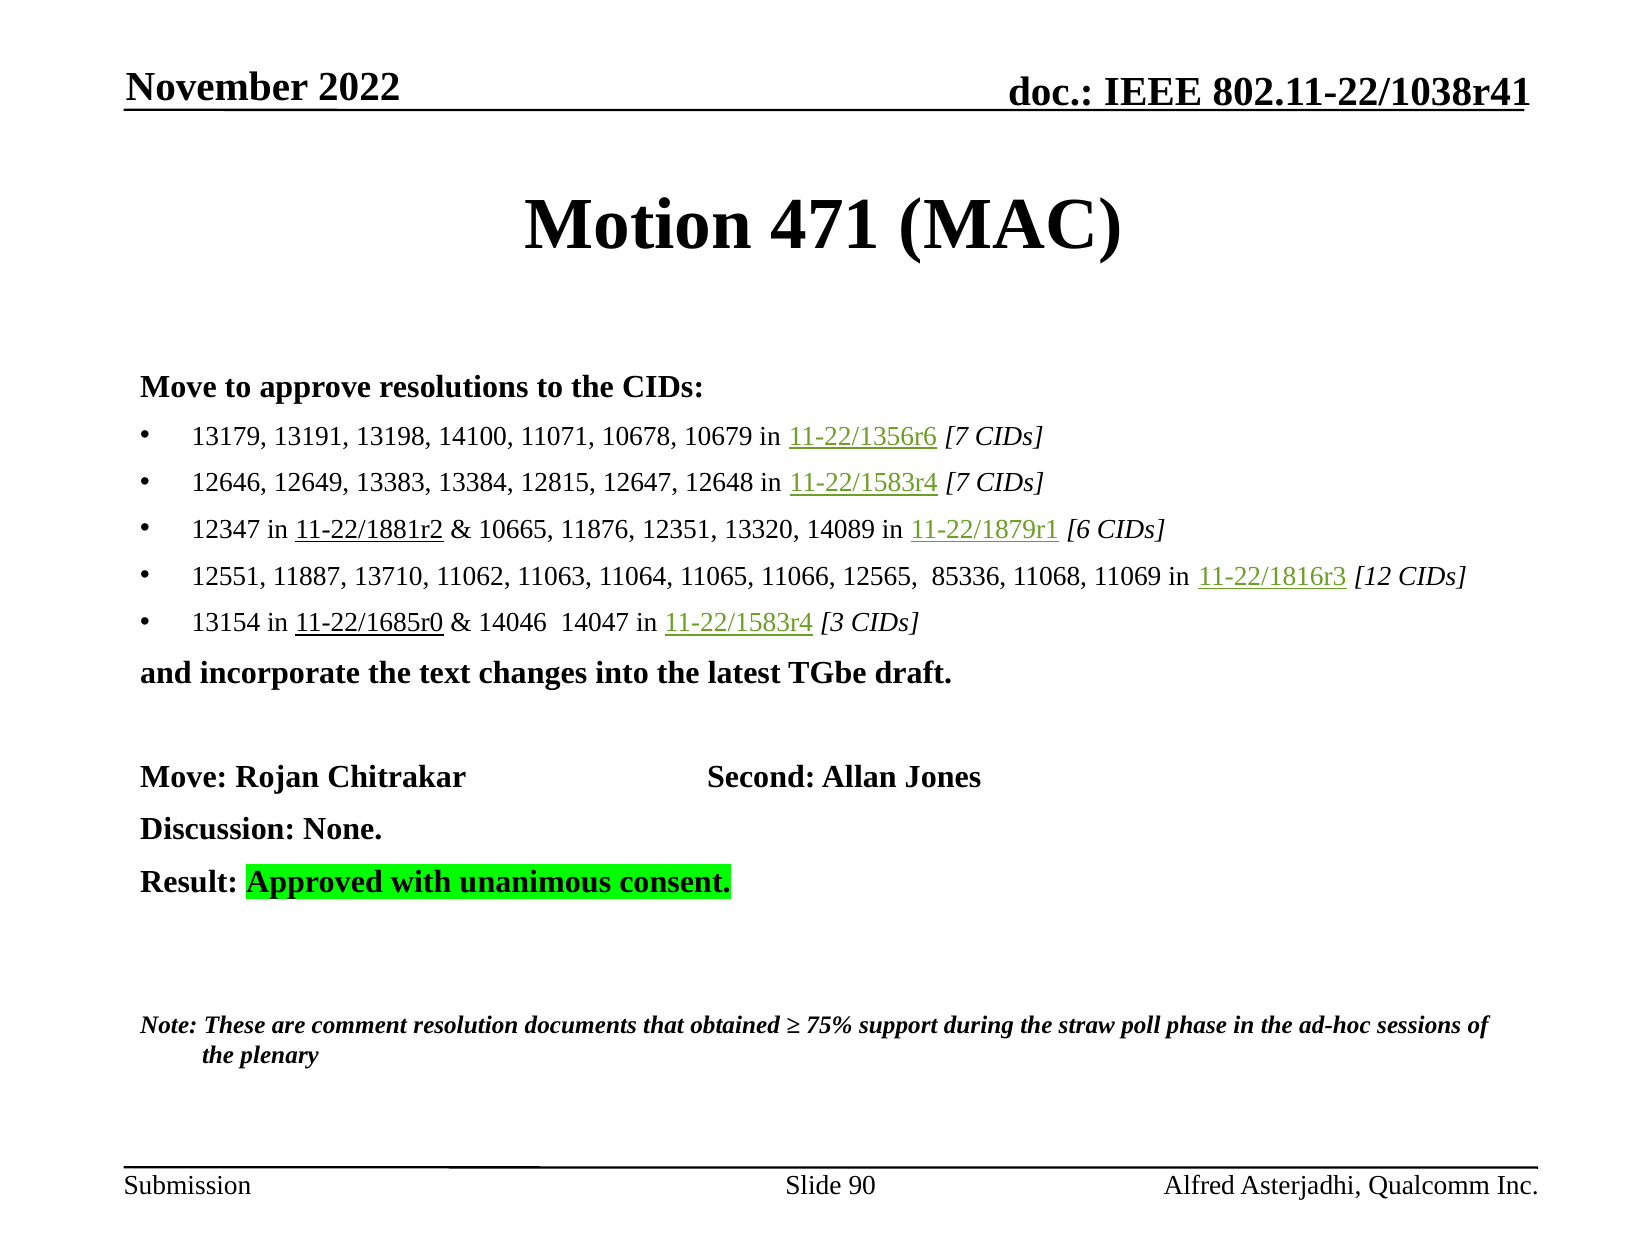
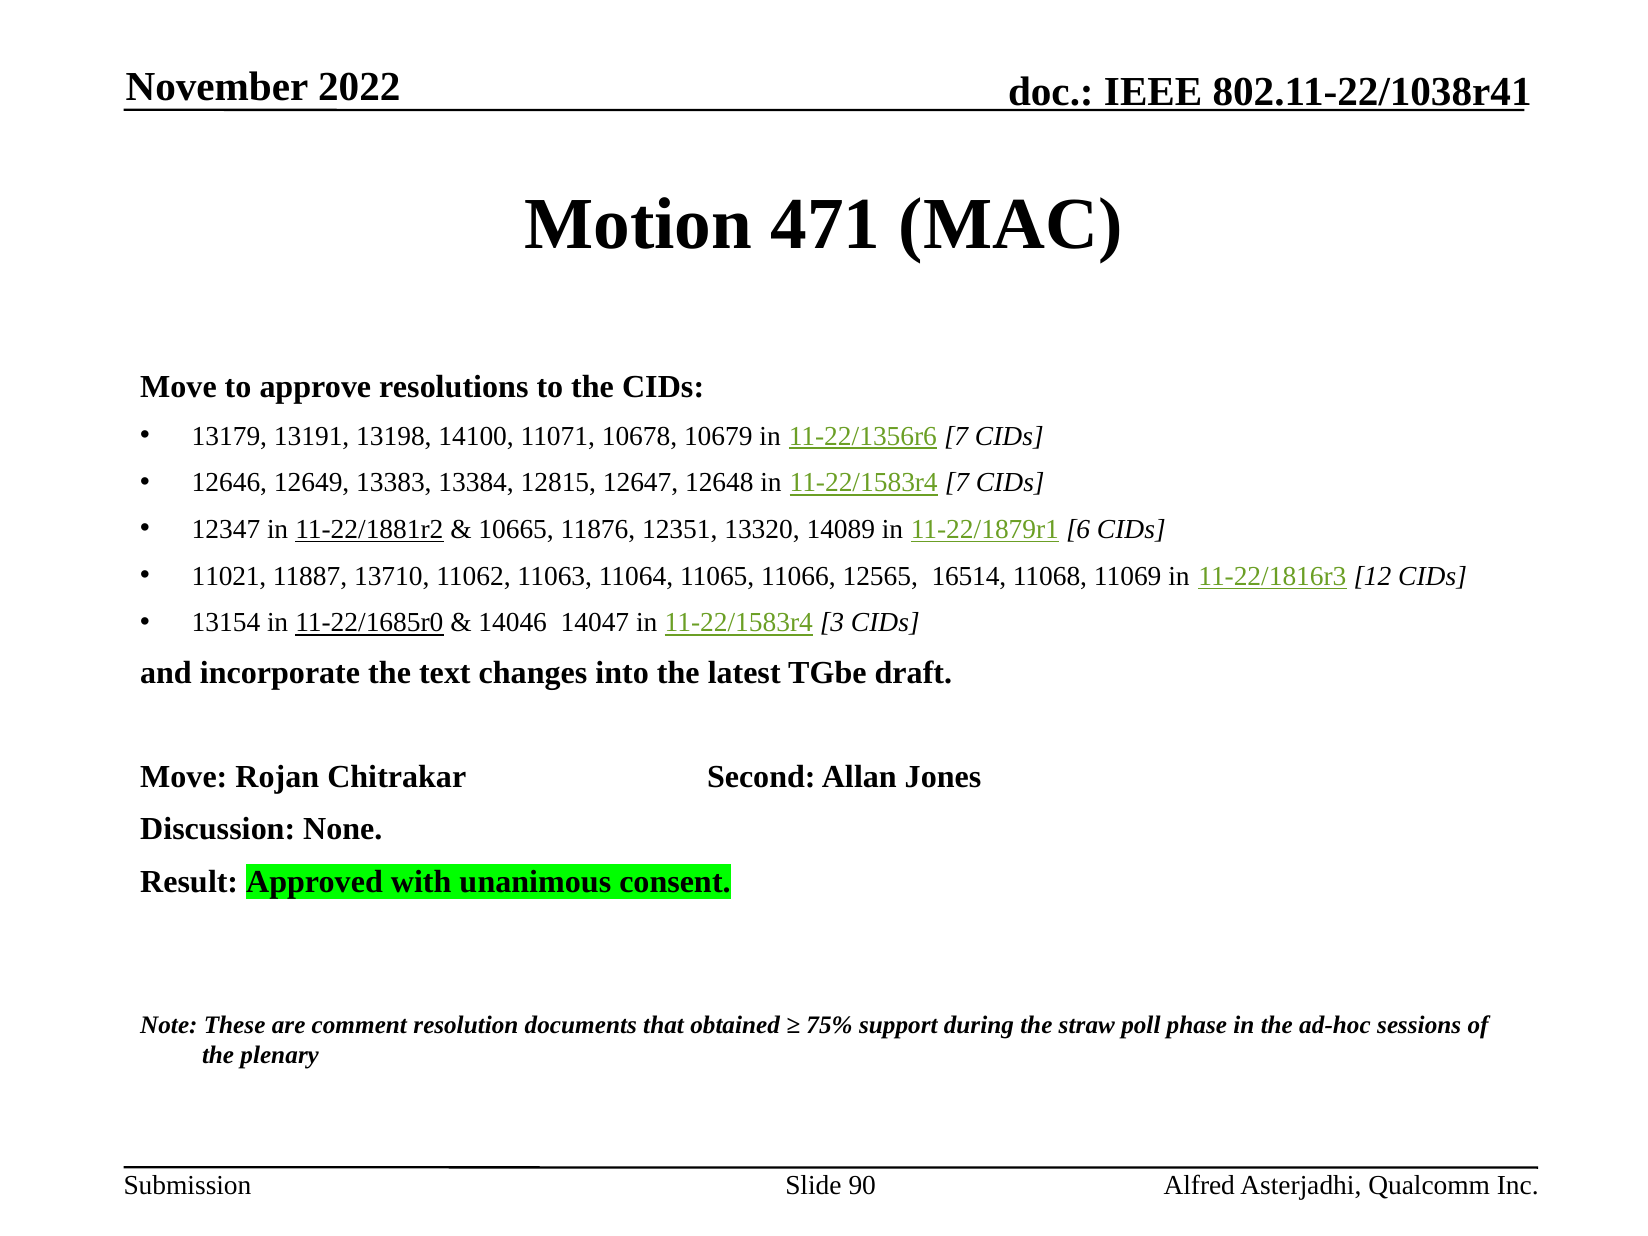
12551: 12551 -> 11021
85336: 85336 -> 16514
